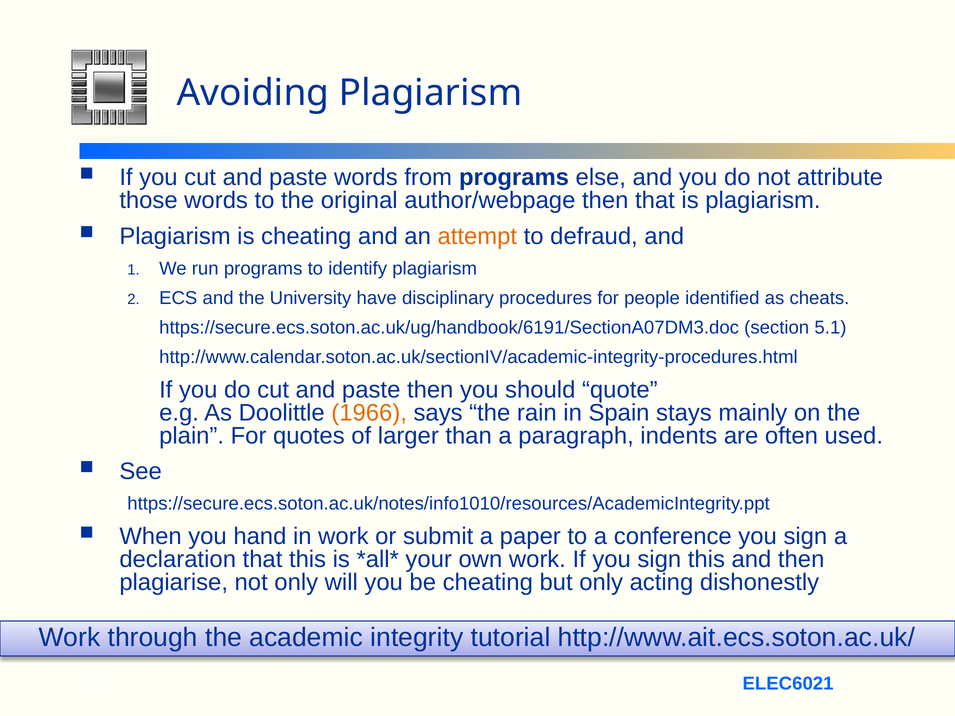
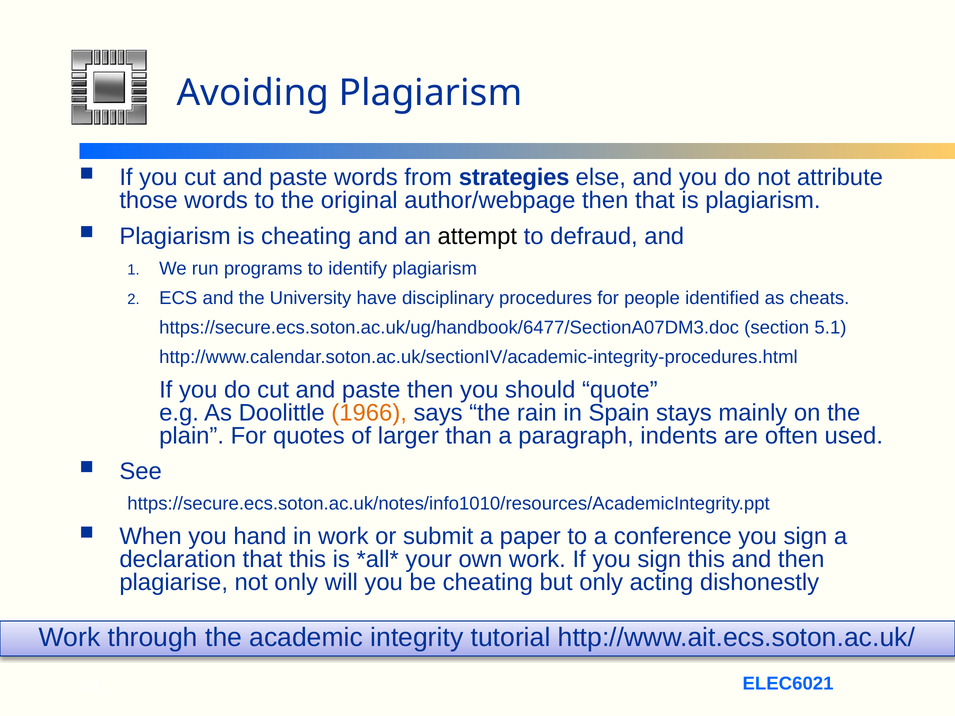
from programs: programs -> strategies
attempt colour: orange -> black
https://secure.ecs.soton.ac.uk/ug/handbook/6191/SectionA07DM3.doc: https://secure.ecs.soton.ac.uk/ug/handbook/6191/SectionA07DM3.doc -> https://secure.ecs.soton.ac.uk/ug/handbook/6477/SectionA07DM3.doc
